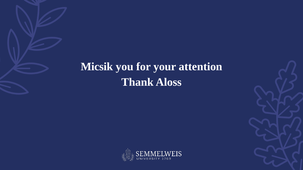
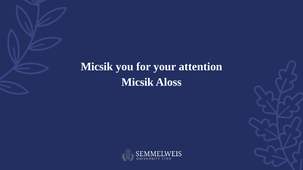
Thank at (137, 82): Thank -> Micsik
